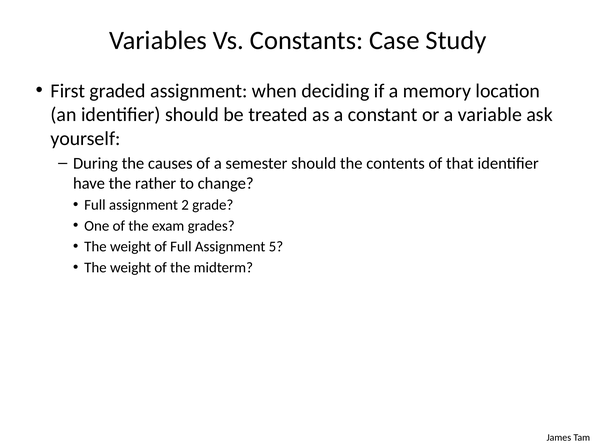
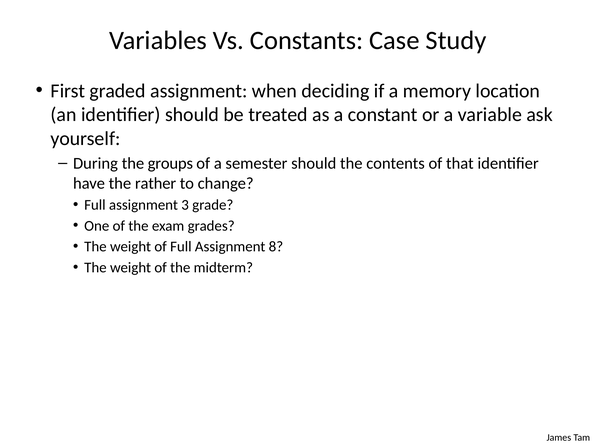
causes: causes -> groups
2: 2 -> 3
5: 5 -> 8
